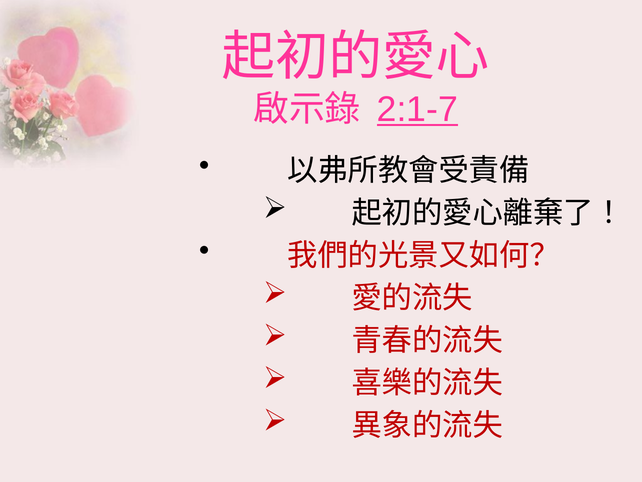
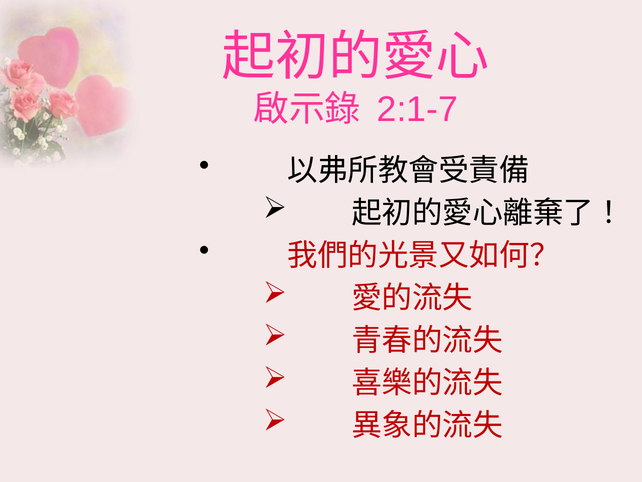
2:1-7 underline: present -> none
